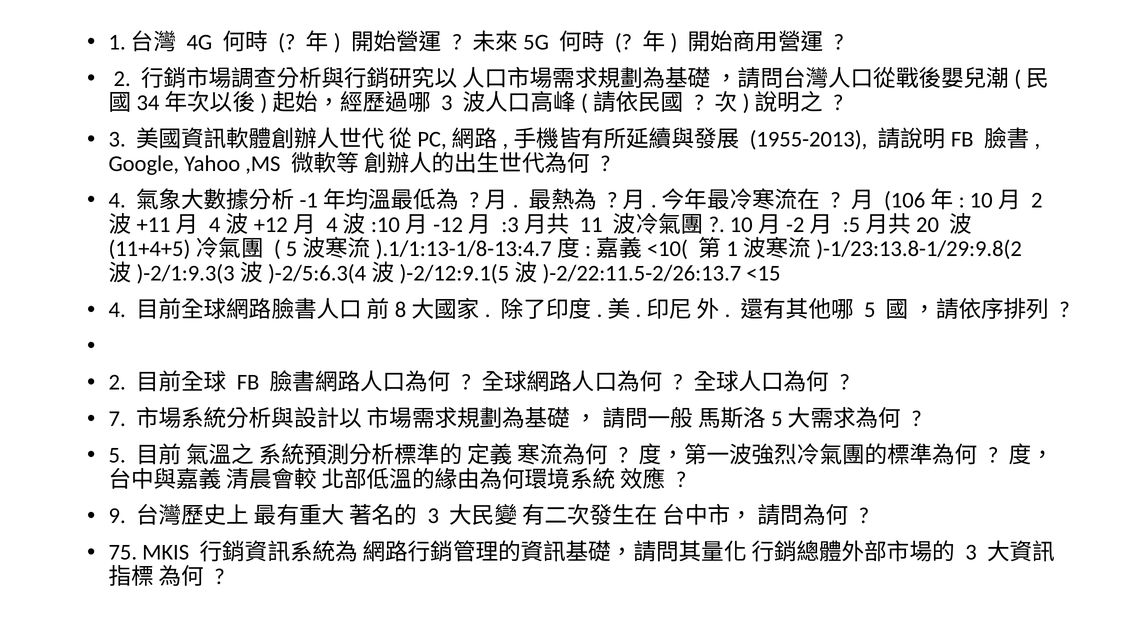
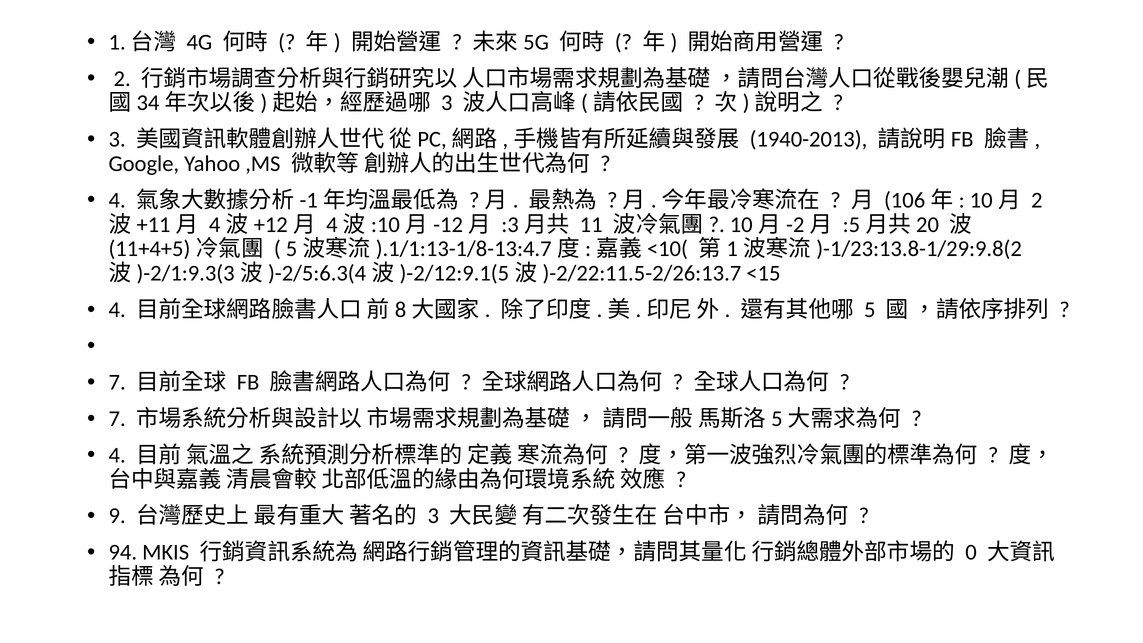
1955-2013: 1955-2013 -> 1940-2013
2 at (117, 382): 2 -> 7
5 at (117, 455): 5 -> 4
75: 75 -> 94
3 at (971, 552): 3 -> 0
